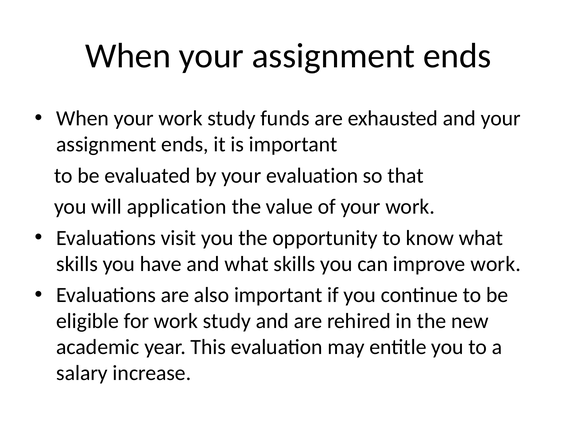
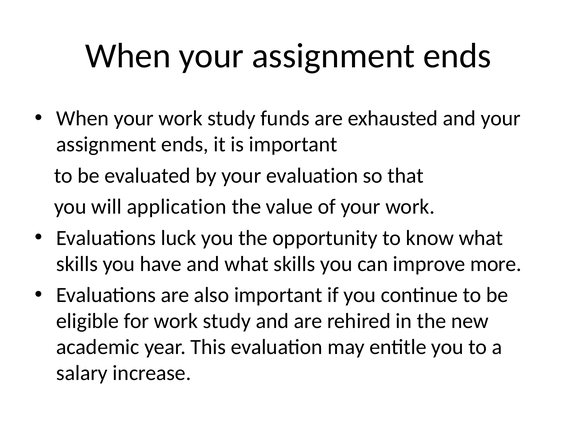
visit: visit -> luck
improve work: work -> more
